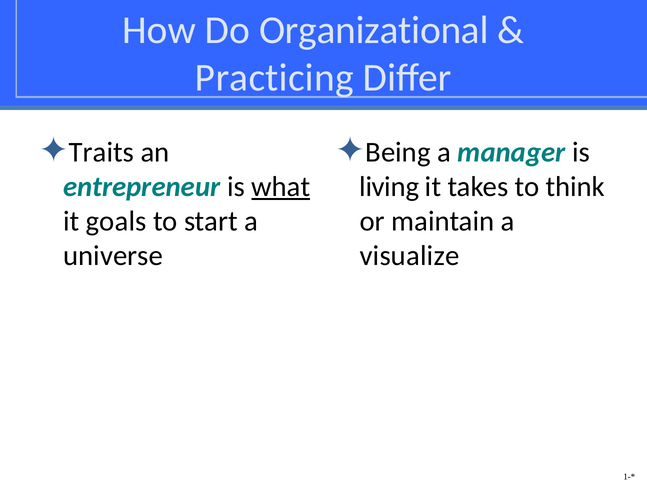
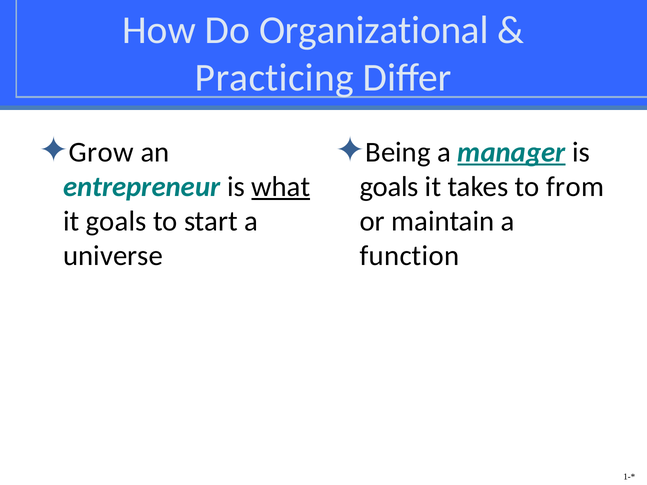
Traits: Traits -> Grow
manager underline: none -> present
living at (389, 187): living -> goals
think: think -> from
visualize: visualize -> function
